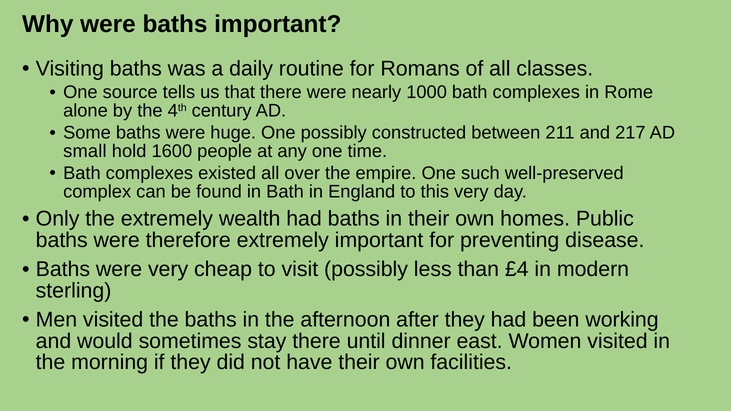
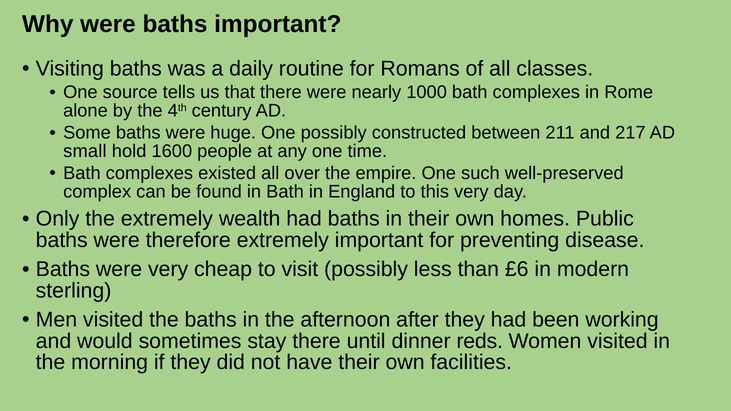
£4: £4 -> £6
east: east -> reds
